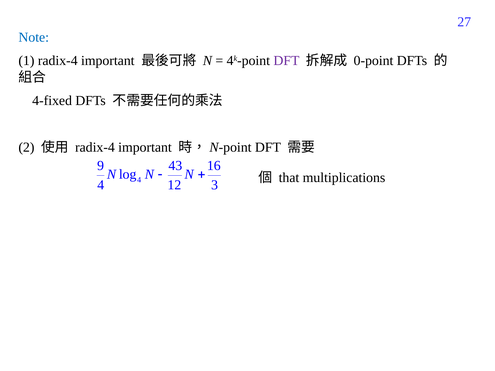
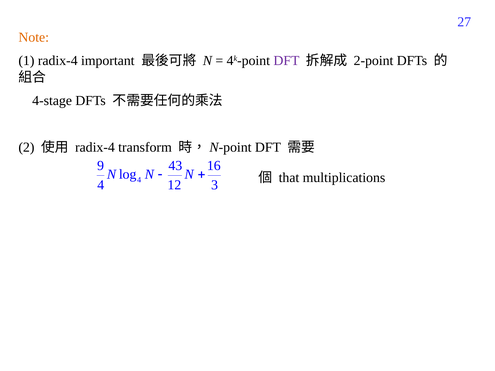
Note colour: blue -> orange
0-point: 0-point -> 2-point
4-fixed: 4-fixed -> 4-stage
important at (145, 147): important -> transform
